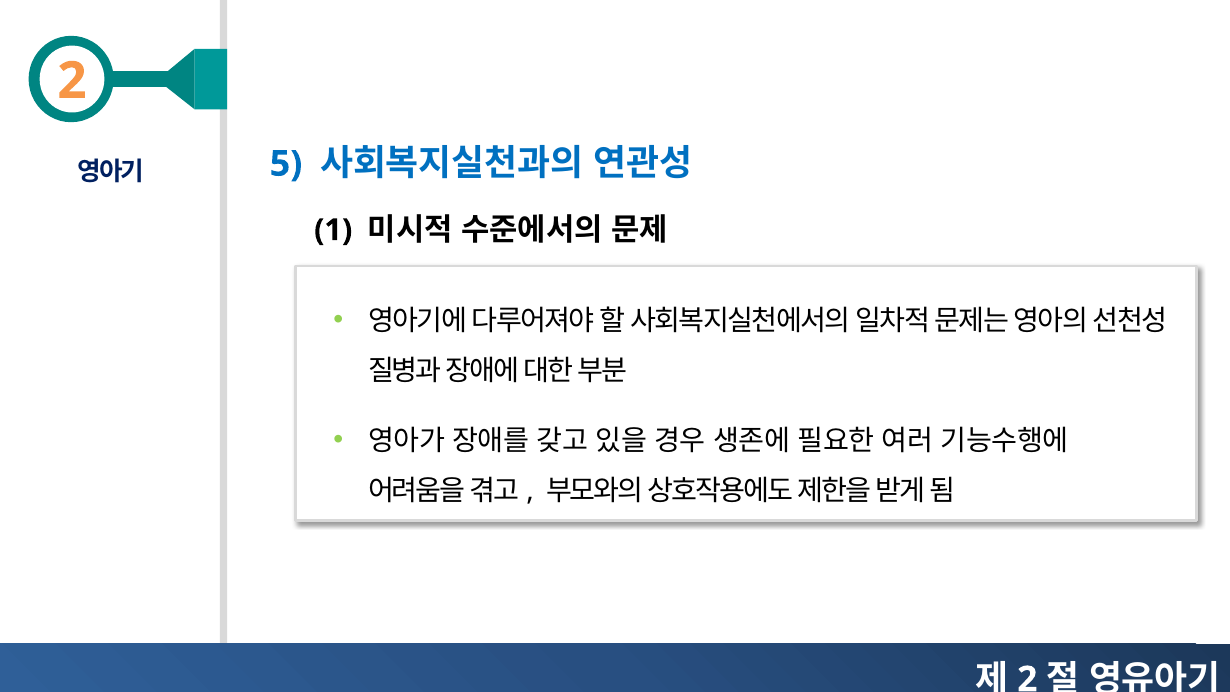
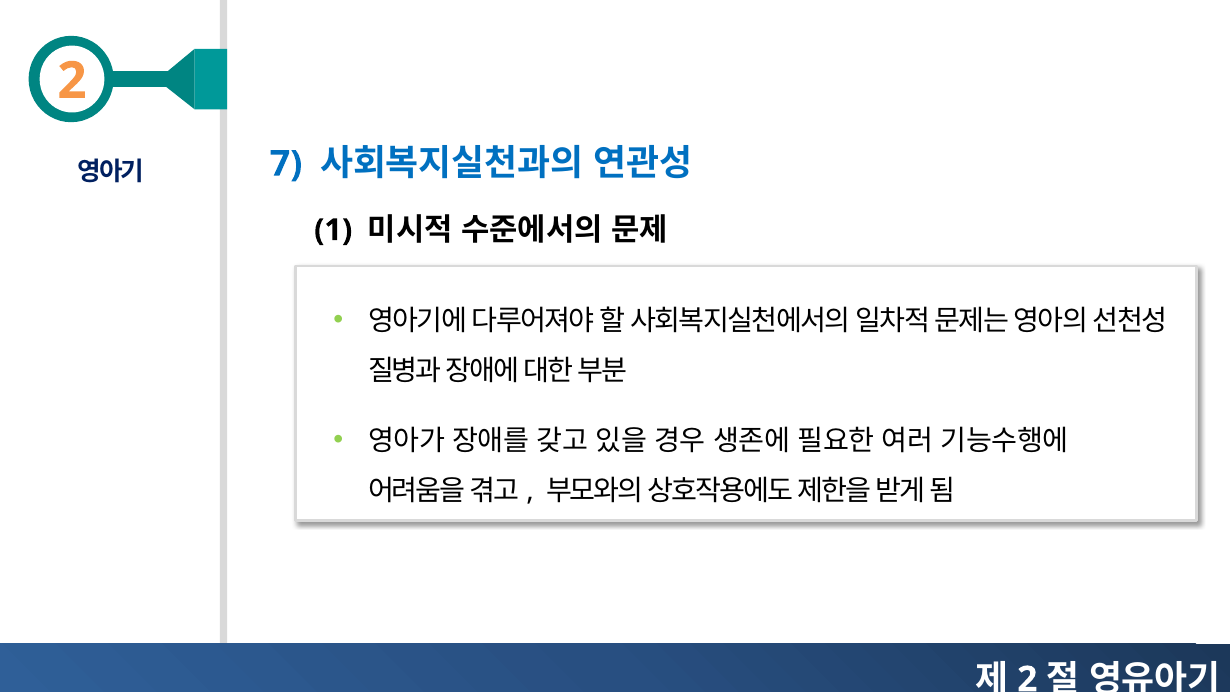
5: 5 -> 7
